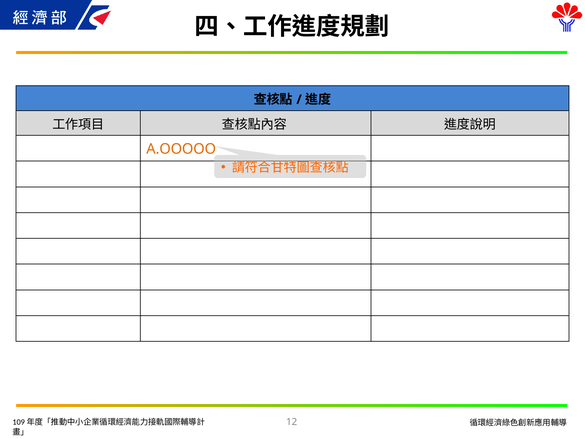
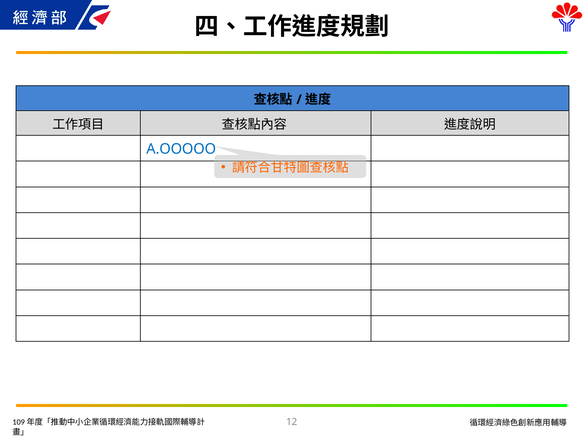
A.OOOOO colour: orange -> blue
